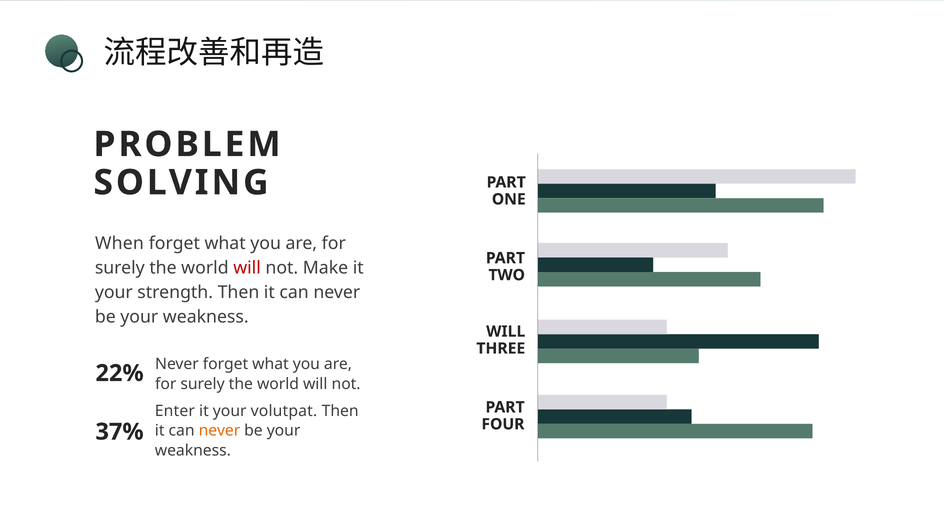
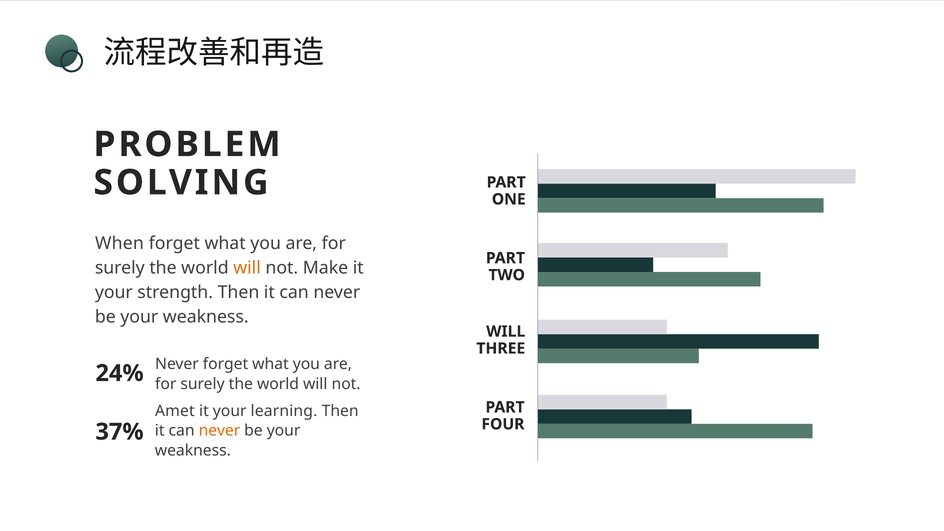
will at (247, 268) colour: red -> orange
22%: 22% -> 24%
Enter: Enter -> Amet
volutpat: volutpat -> learning
